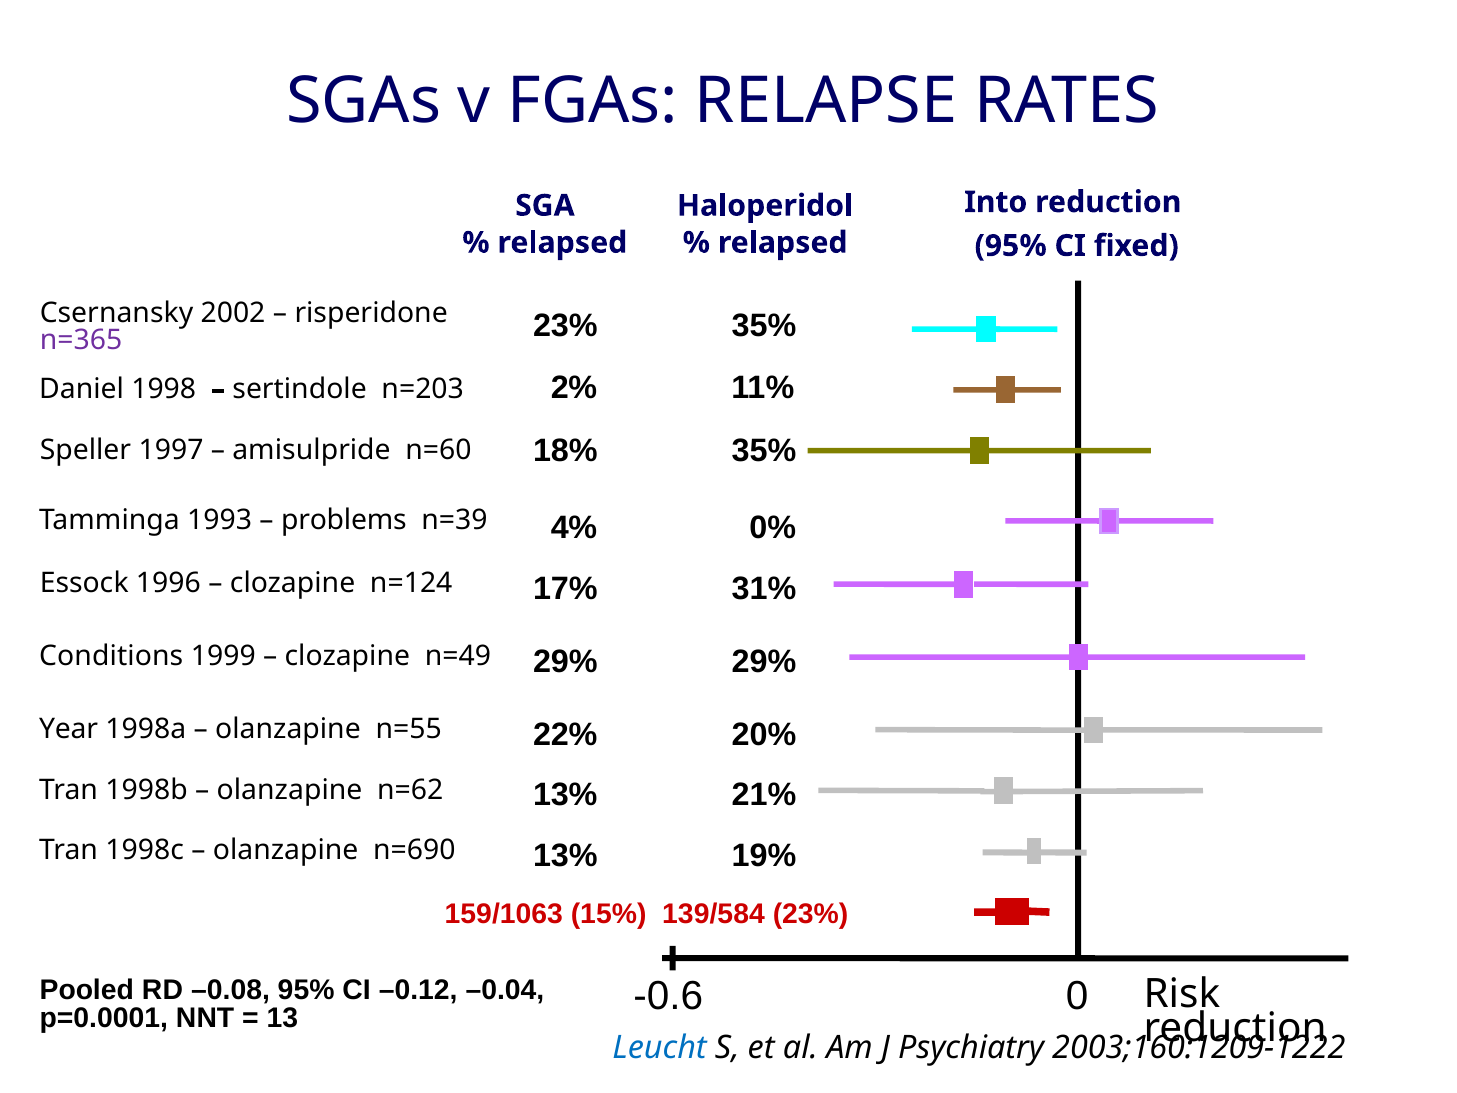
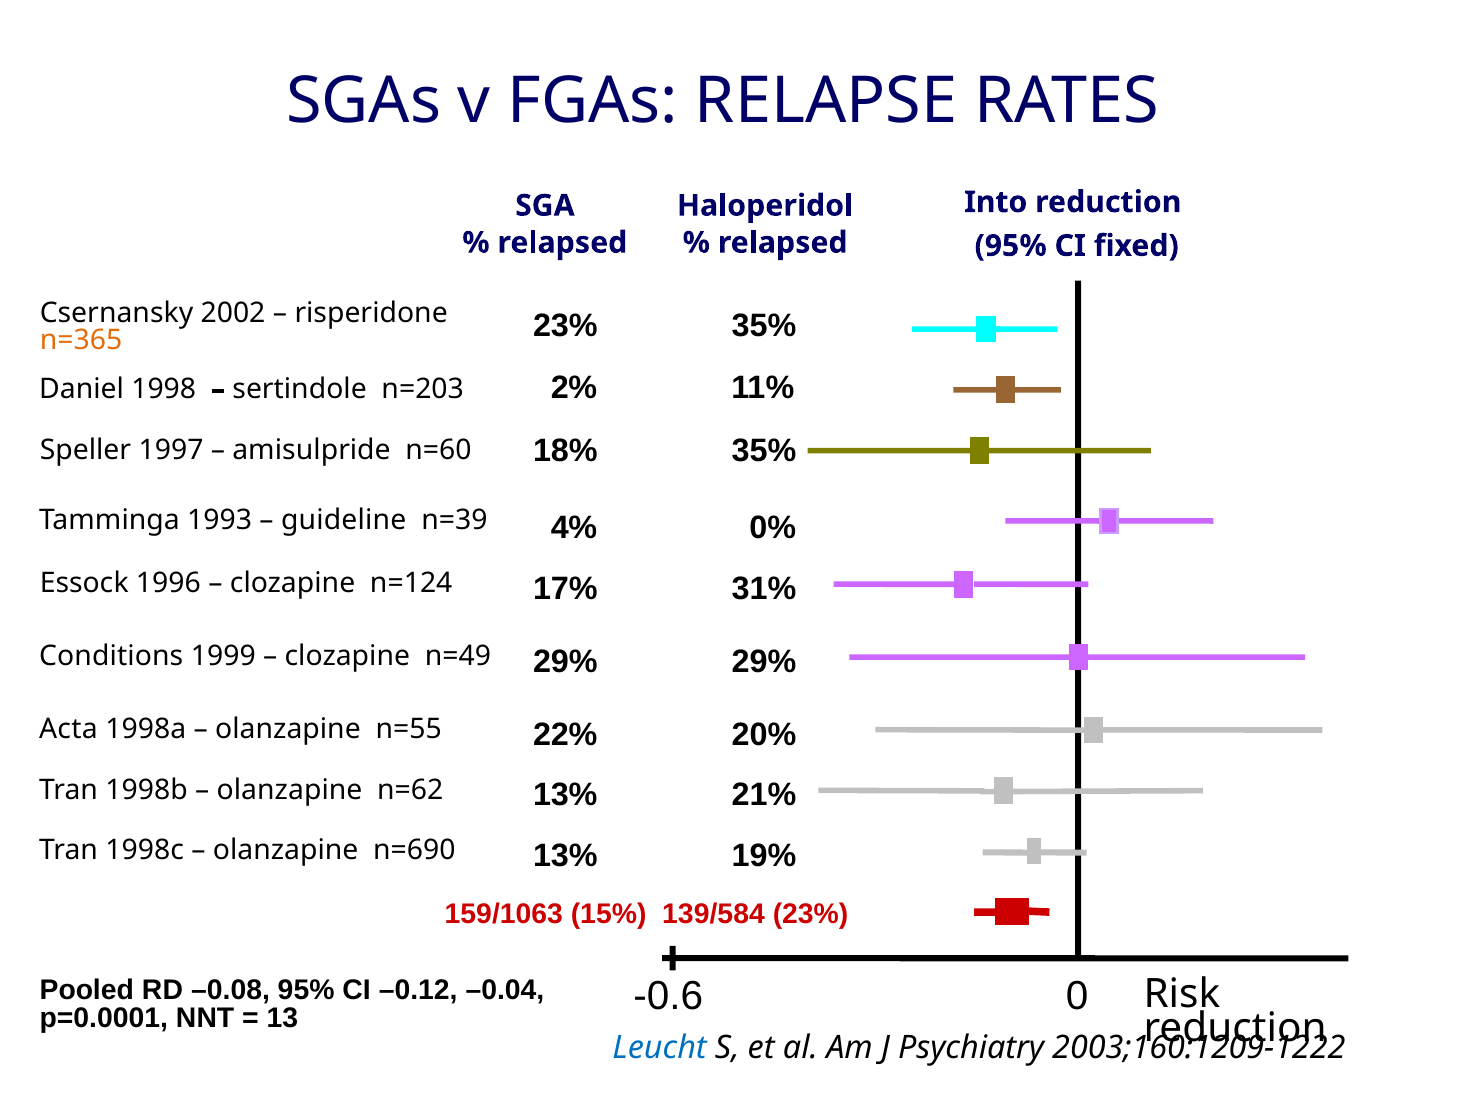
n=365 colour: purple -> orange
problems: problems -> guideline
Year: Year -> Acta
